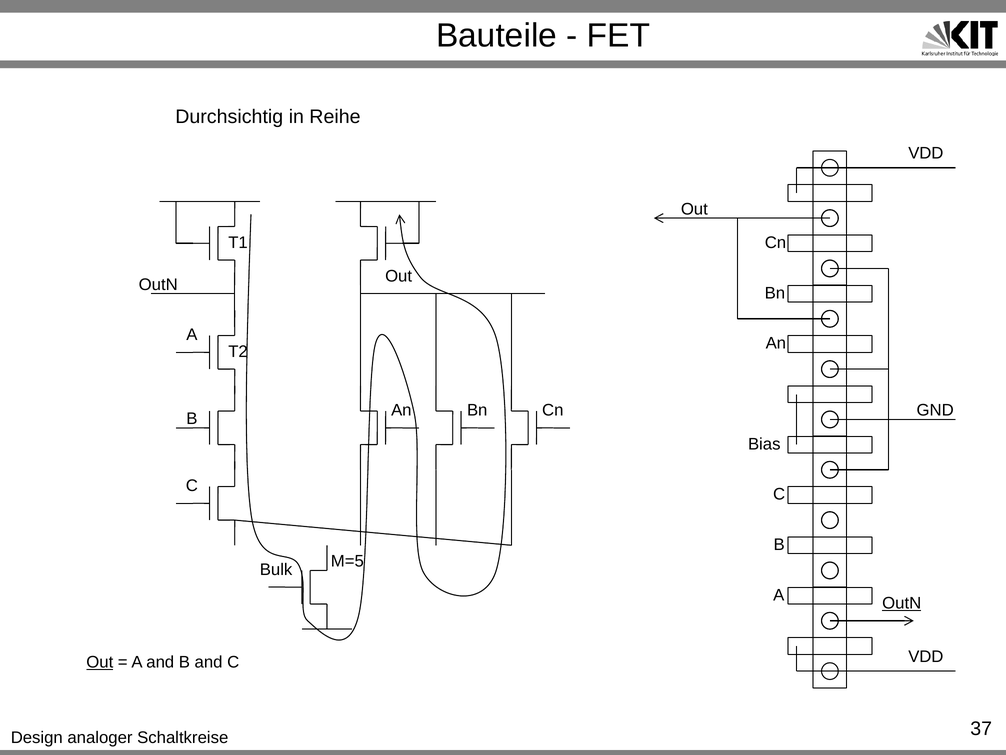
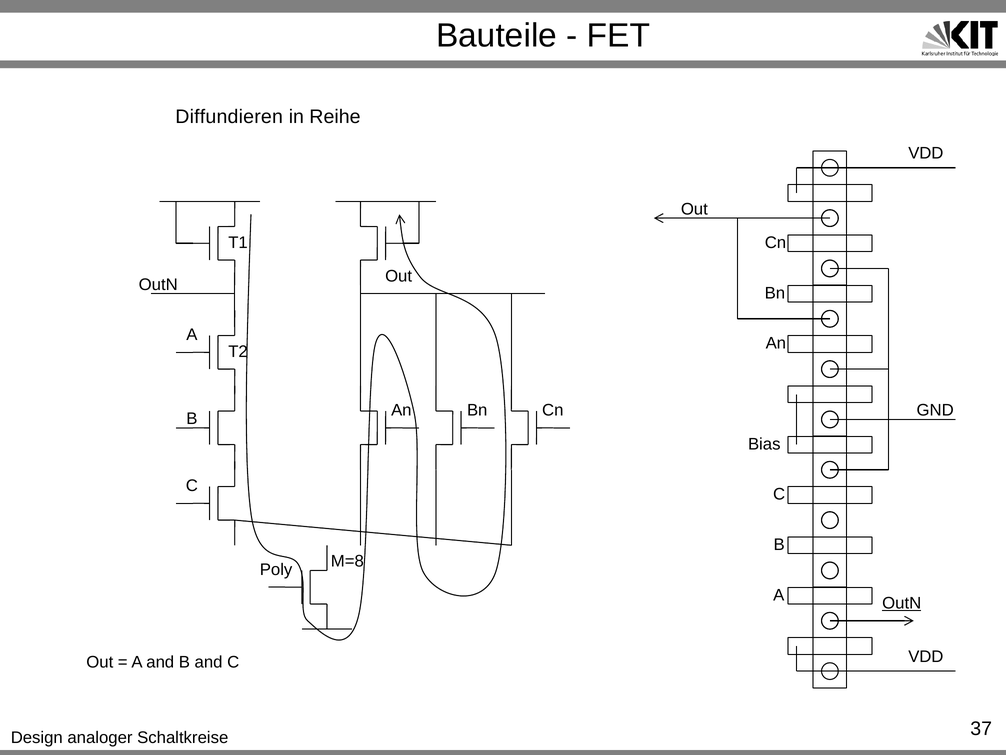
Durchsichtig: Durchsichtig -> Diffundieren
M=5: M=5 -> M=8
Bulk: Bulk -> Poly
Out at (100, 662) underline: present -> none
